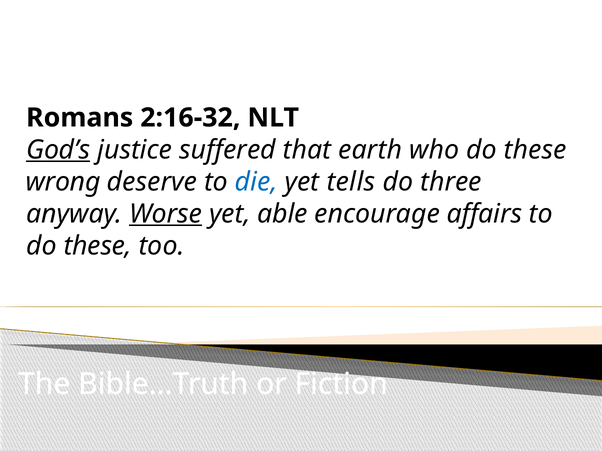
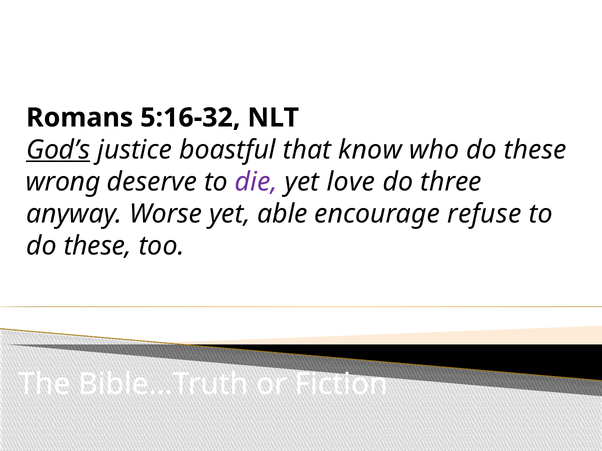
2:16-32: 2:16-32 -> 5:16-32
suffered: suffered -> boastful
earth: earth -> know
die colour: blue -> purple
tells: tells -> love
Worse underline: present -> none
affairs: affairs -> refuse
